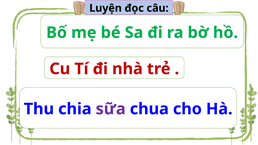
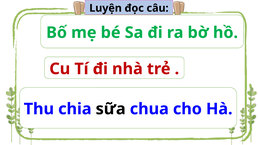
sữa colour: purple -> black
